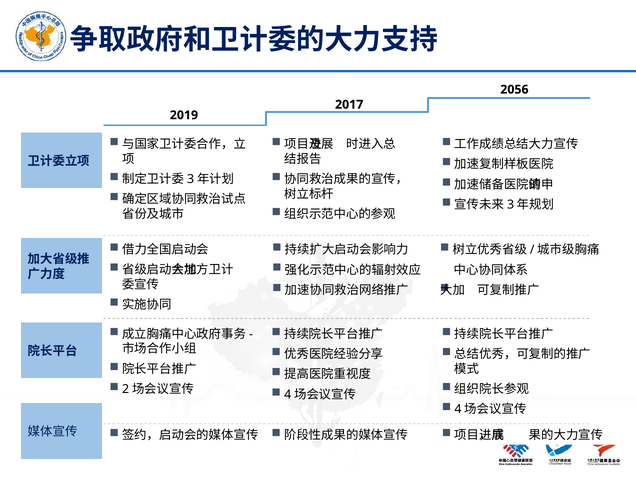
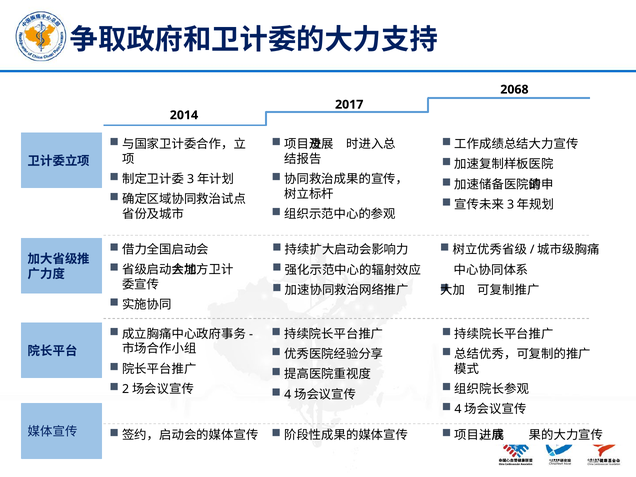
2056: 2056 -> 2068
2019: 2019 -> 2014
